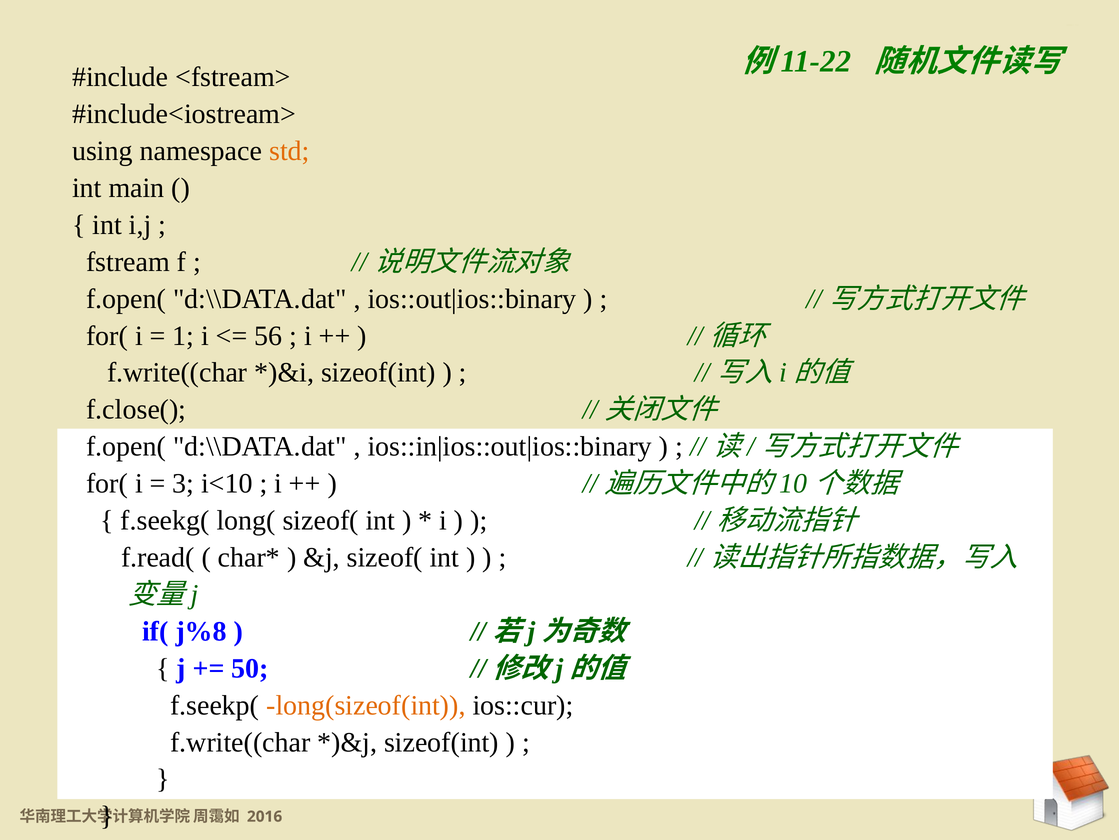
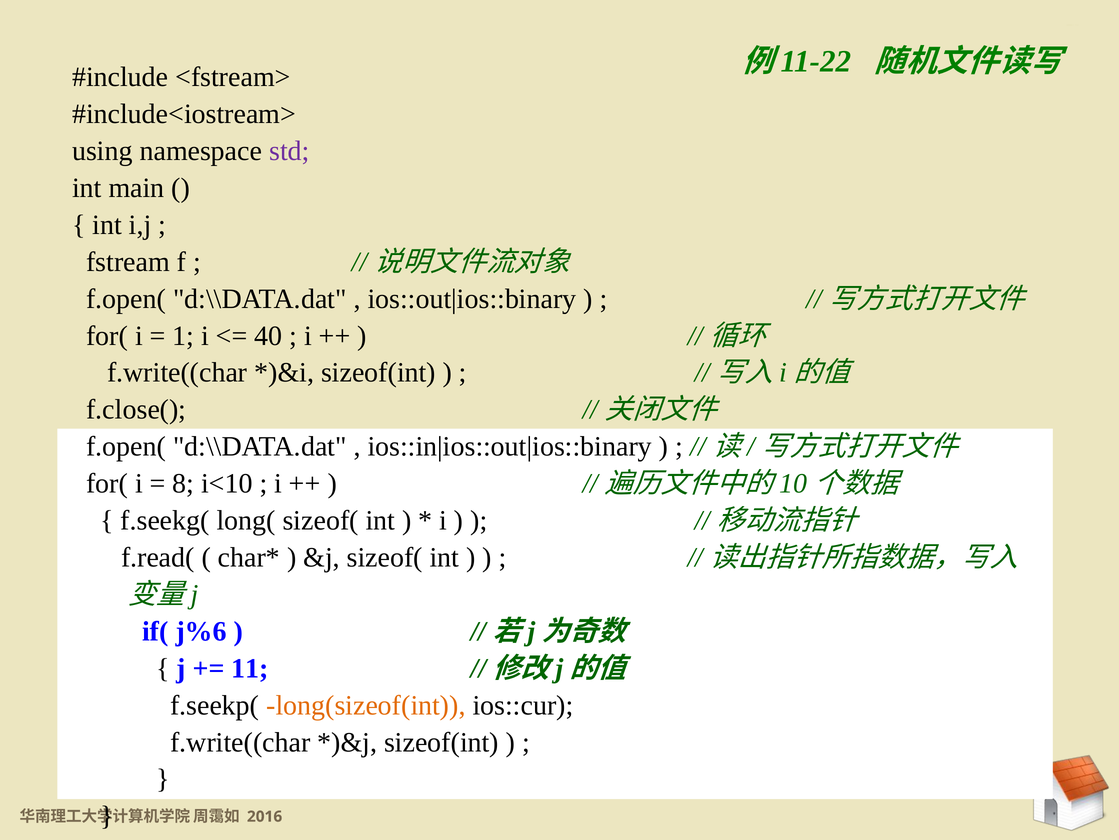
std colour: orange -> purple
56: 56 -> 40
3: 3 -> 8
j%8: j%8 -> j%6
50: 50 -> 11
